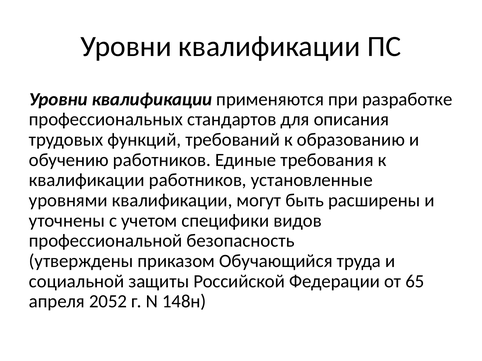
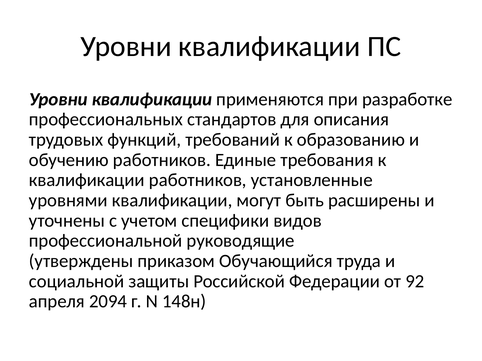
безопасность: безопасность -> руководящие
65: 65 -> 92
2052: 2052 -> 2094
